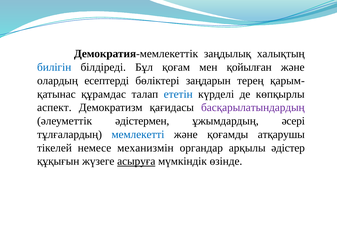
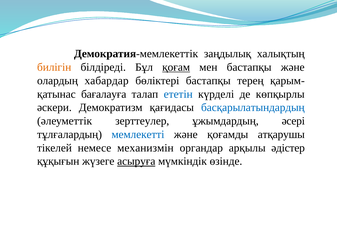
билігін colour: blue -> orange
қоғам underline: none -> present
мен қойылған: қойылған -> бастапқы
есептерді: есептерді -> хабардар
бөліктері заңдарын: заңдарын -> бастапқы
құрамдас: құрамдас -> бағалауға
аспект: аспект -> әскери
басқарылатындардың colour: purple -> blue
әдістермен: әдістермен -> зерттеулер
